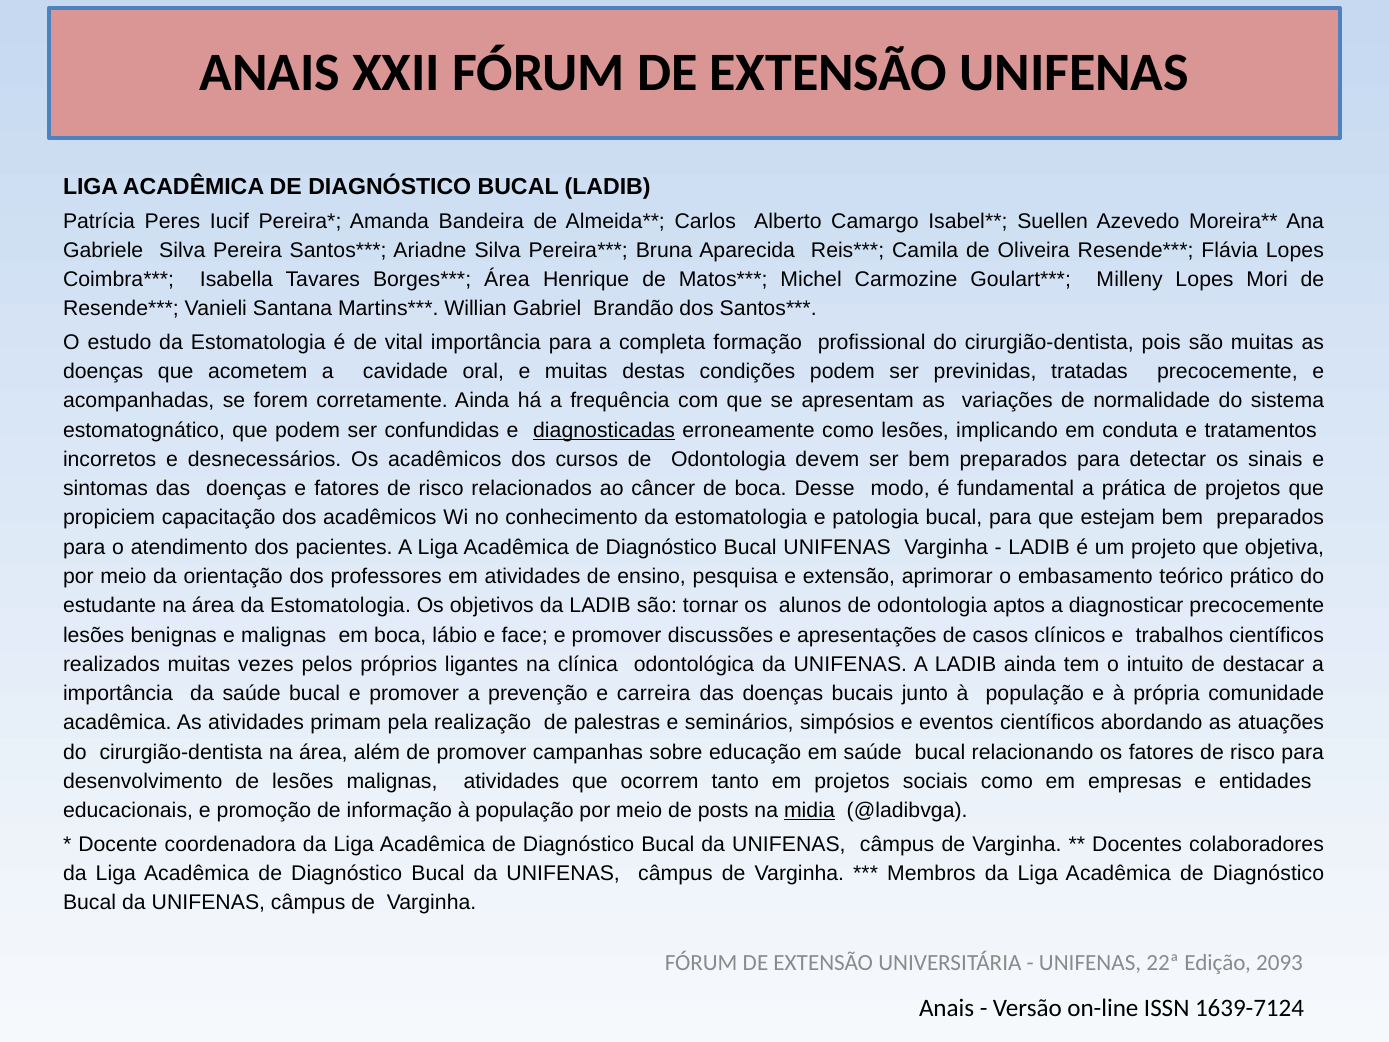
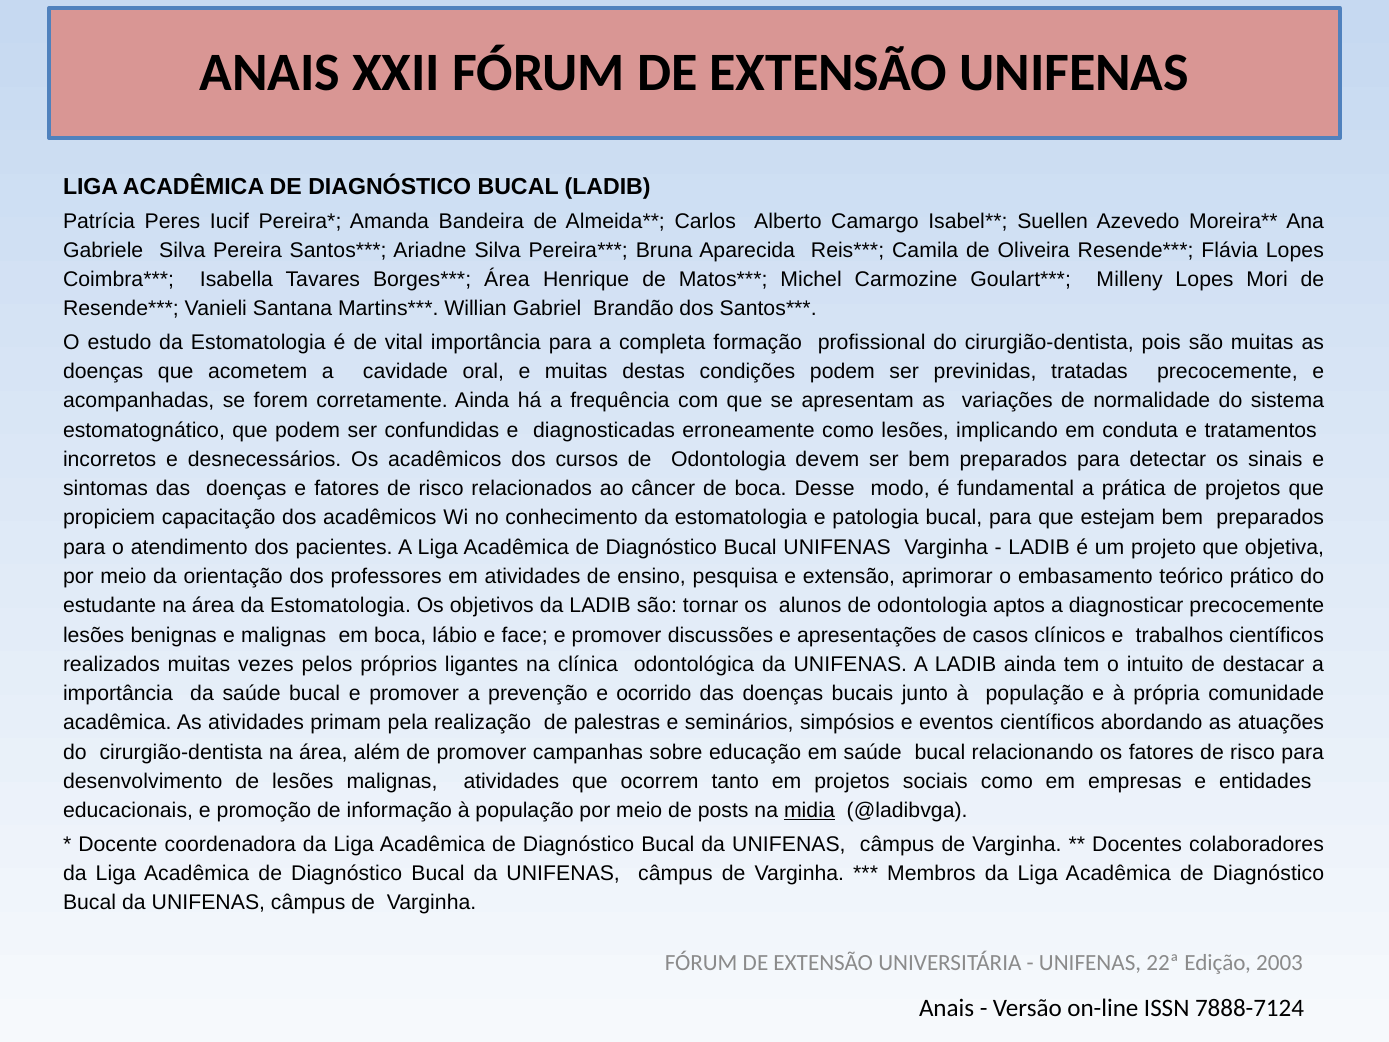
diagnosticadas underline: present -> none
carreira: carreira -> ocorrido
2093: 2093 -> 2003
1639-7124: 1639-7124 -> 7888-7124
